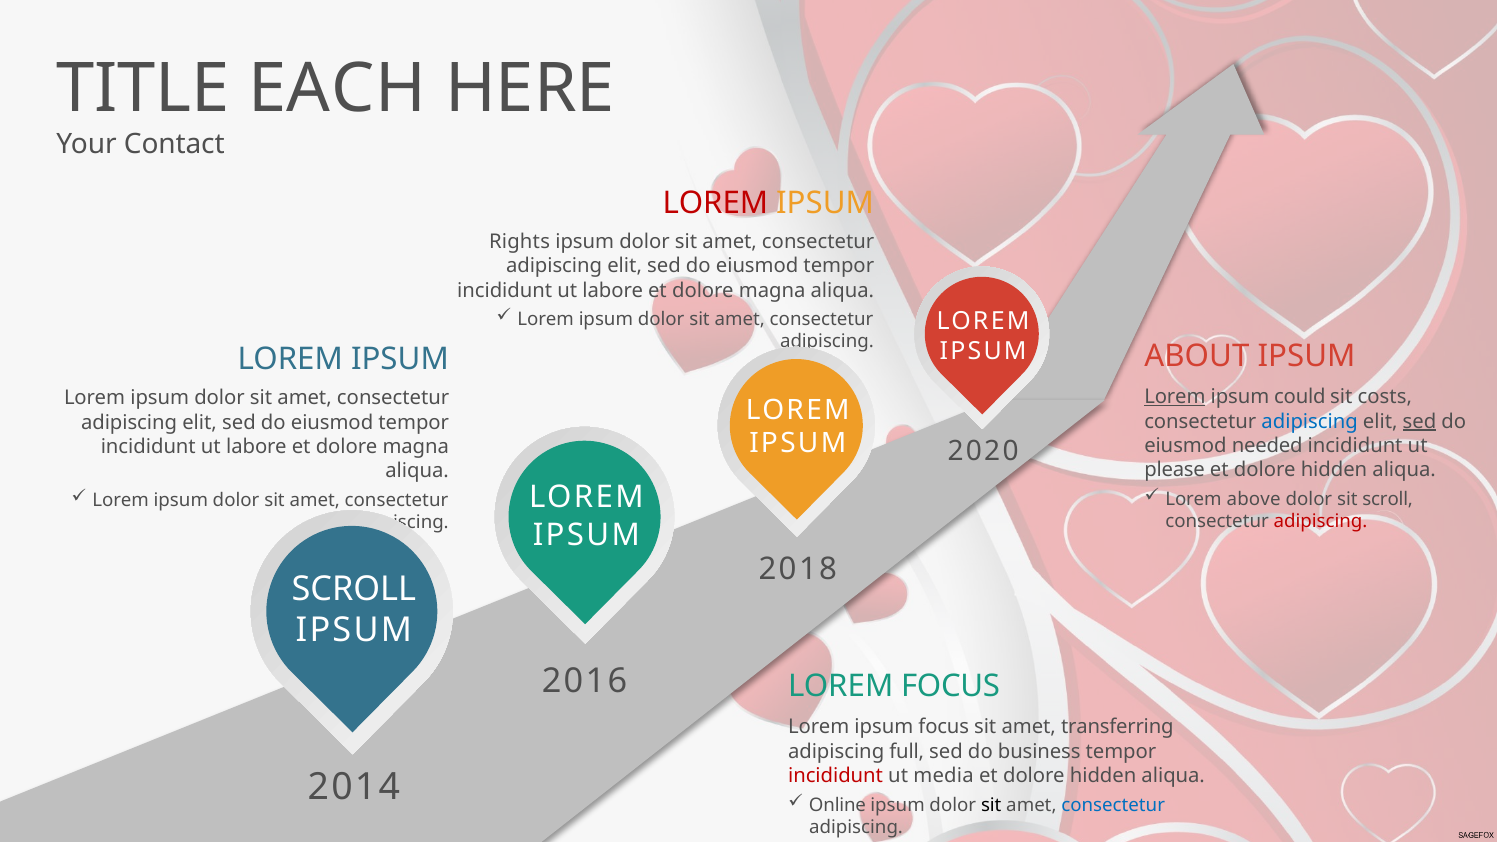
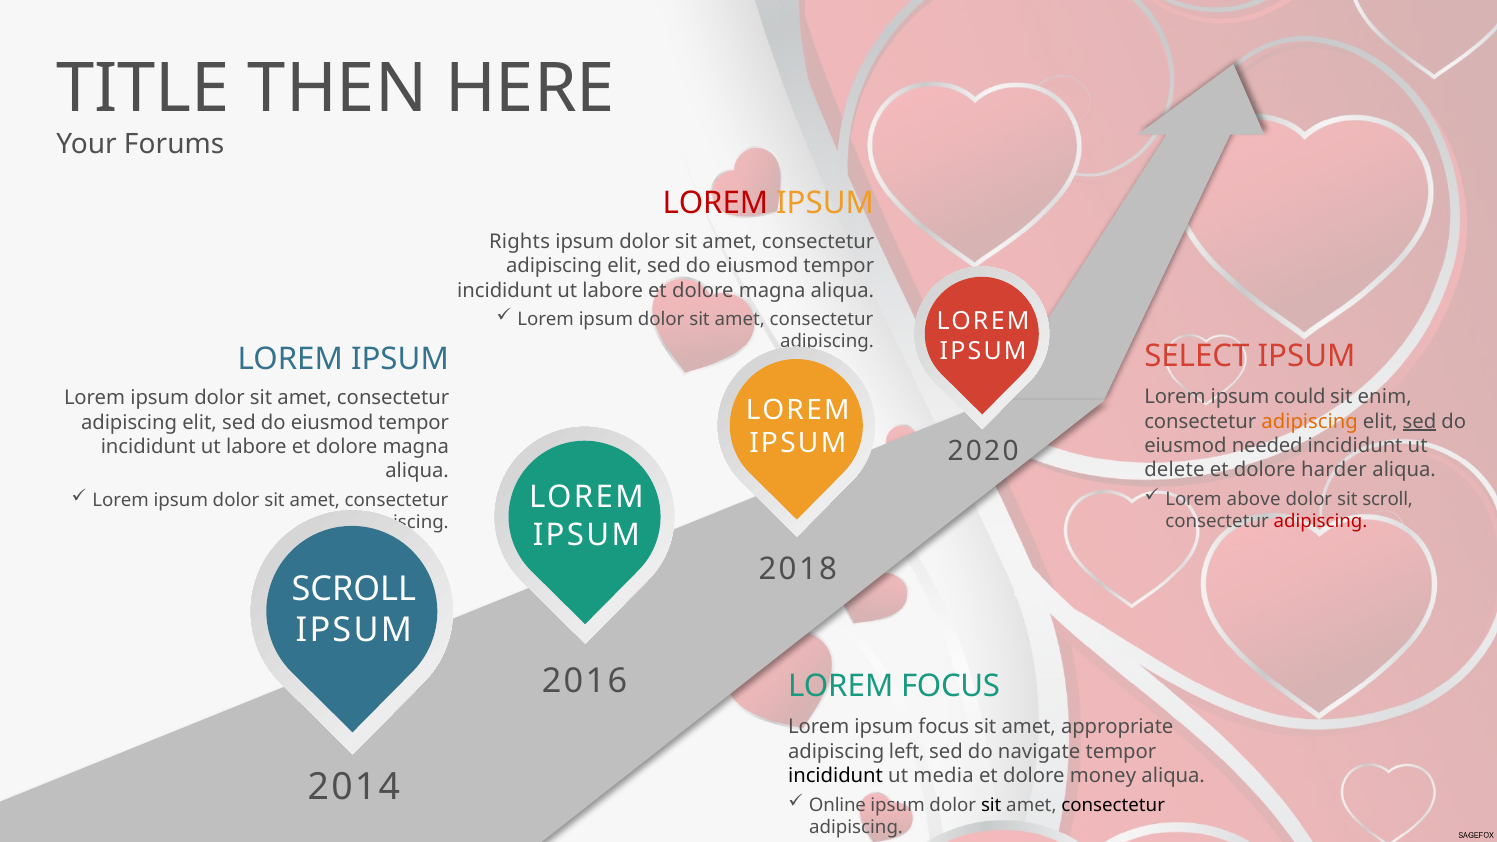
EACH: EACH -> THEN
Contact: Contact -> Forums
ABOUT: ABOUT -> SELECT
Lorem at (1175, 397) underline: present -> none
costs: costs -> enim
adipiscing at (1310, 421) colour: blue -> orange
please: please -> delete
hidden at (1334, 470): hidden -> harder
transferring: transferring -> appropriate
full: full -> left
business: business -> navigate
incididunt at (836, 776) colour: red -> black
hidden at (1103, 776): hidden -> money
consectetur at (1113, 805) colour: blue -> black
